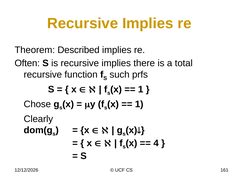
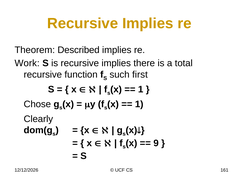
Often: Often -> Work
prfs: prfs -> first
4: 4 -> 9
